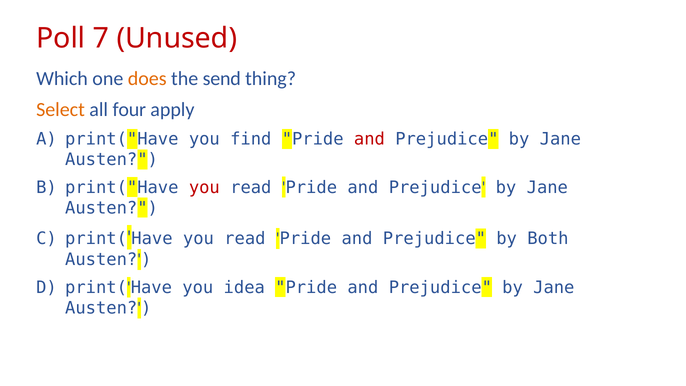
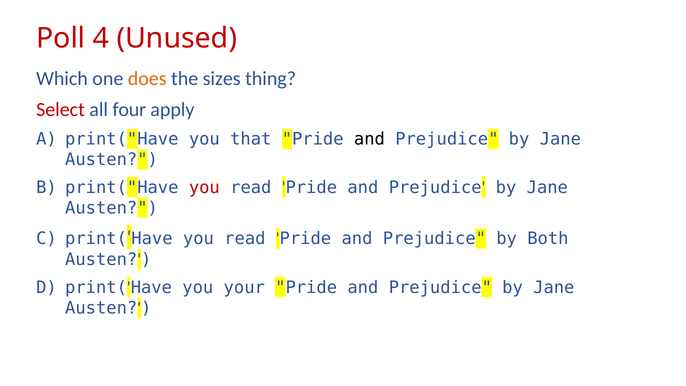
7: 7 -> 4
send: send -> sizes
Select colour: orange -> red
find: find -> that
and at (369, 139) colour: red -> black
idea: idea -> your
